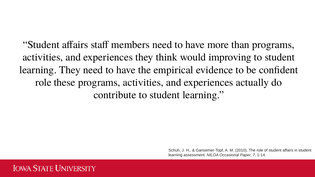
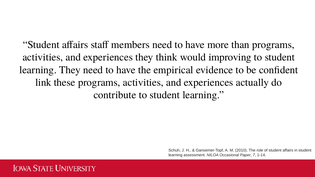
role at (43, 82): role -> link
